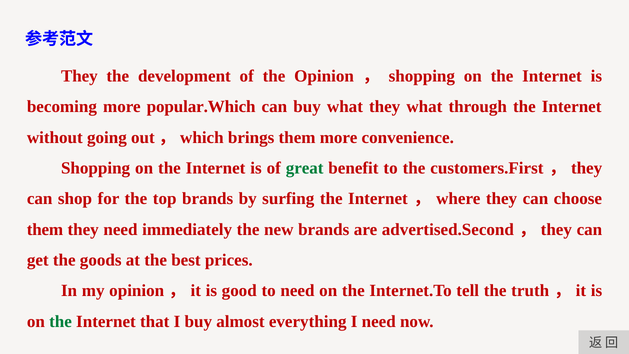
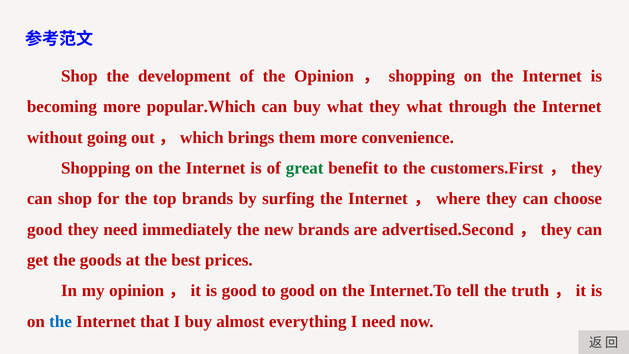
They at (79, 76): They -> Shop
them at (45, 229): them -> good
to need: need -> good
the at (60, 321) colour: green -> blue
